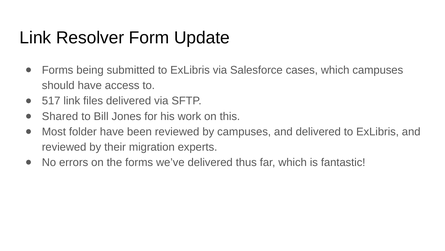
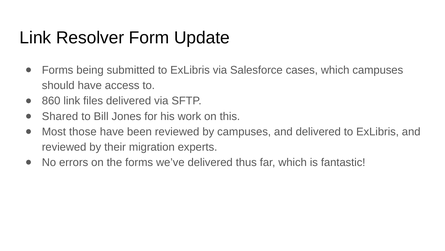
517: 517 -> 860
folder: folder -> those
